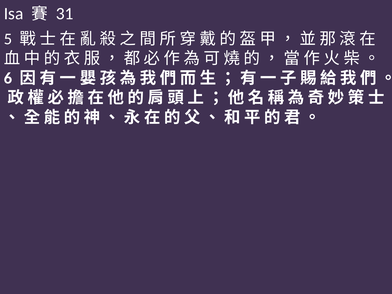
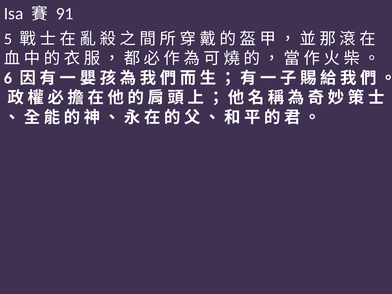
31: 31 -> 91
